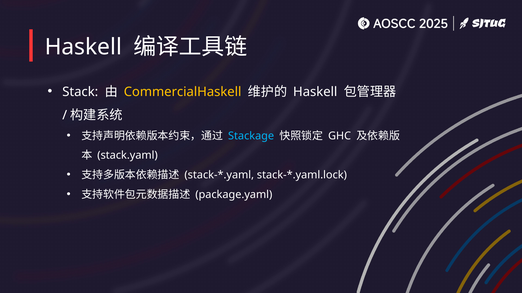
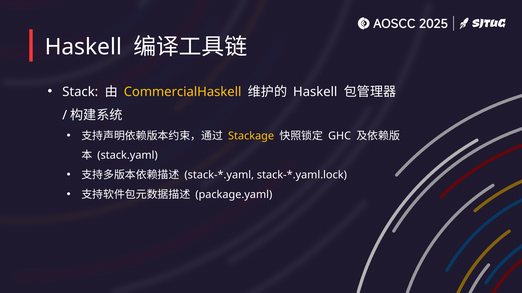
Stackage colour: light blue -> yellow
